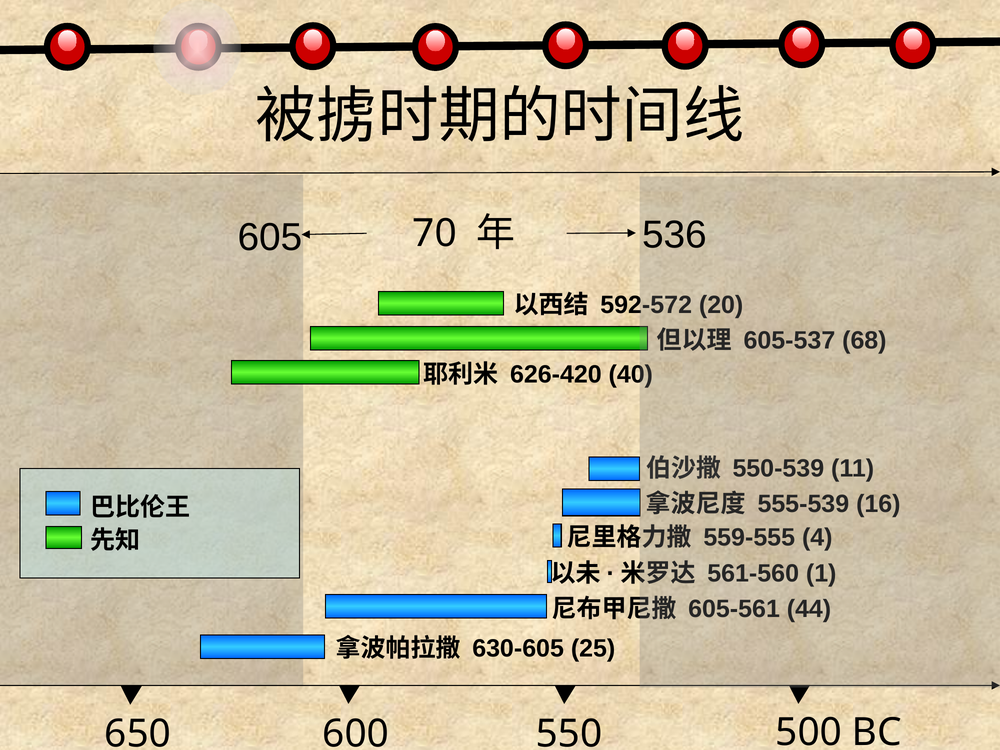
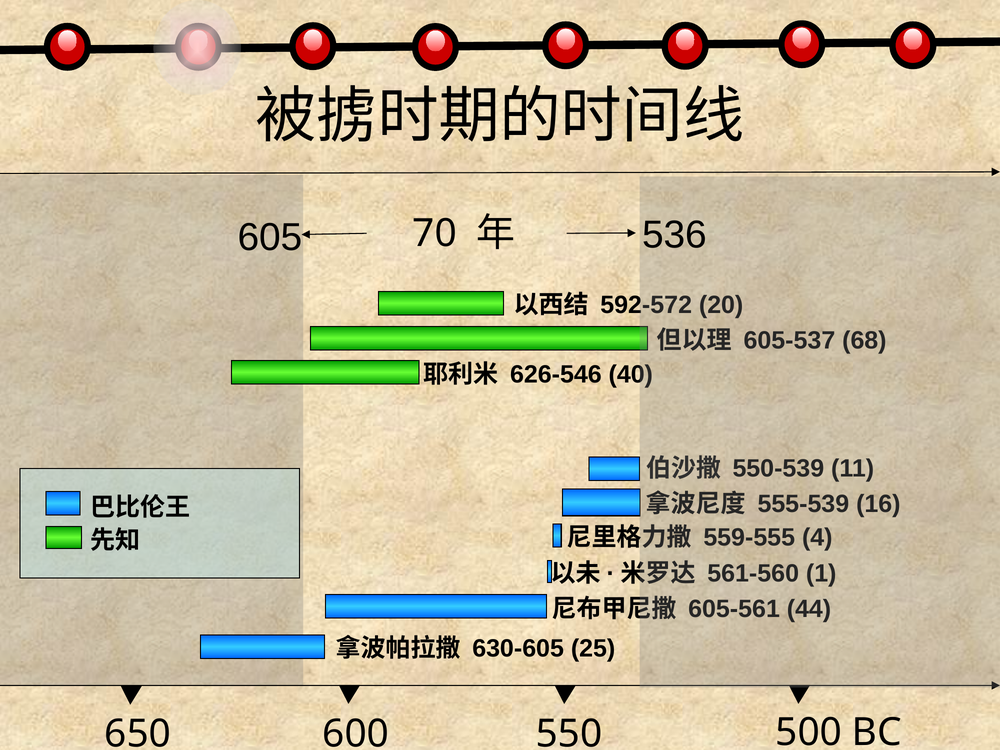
626-420: 626-420 -> 626-546
